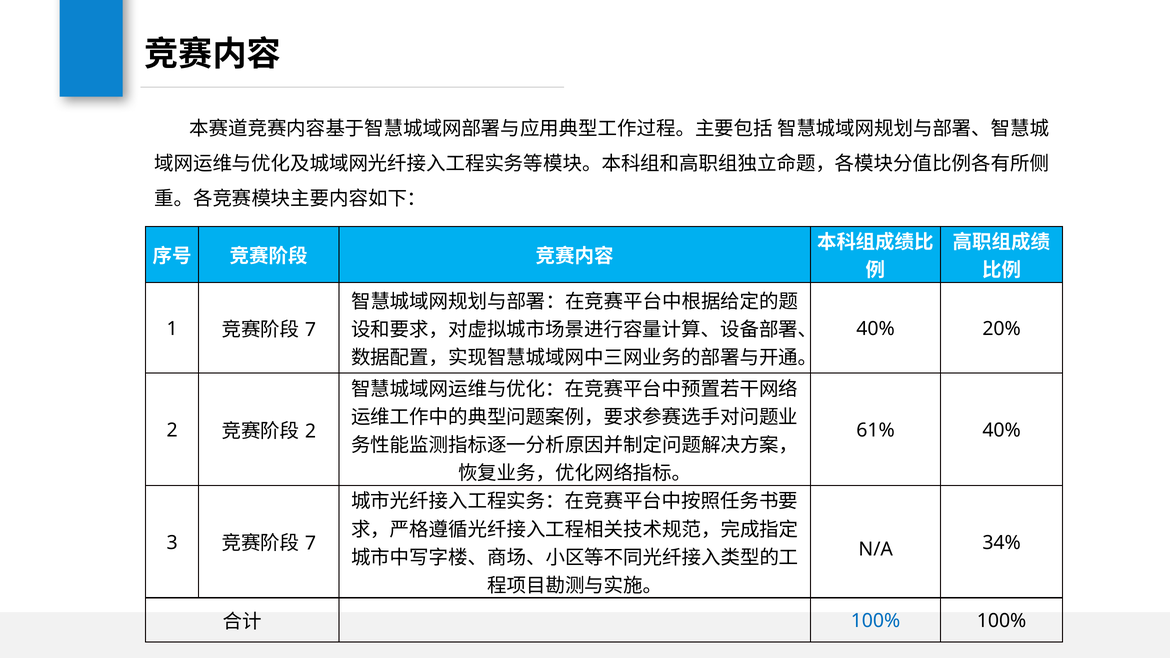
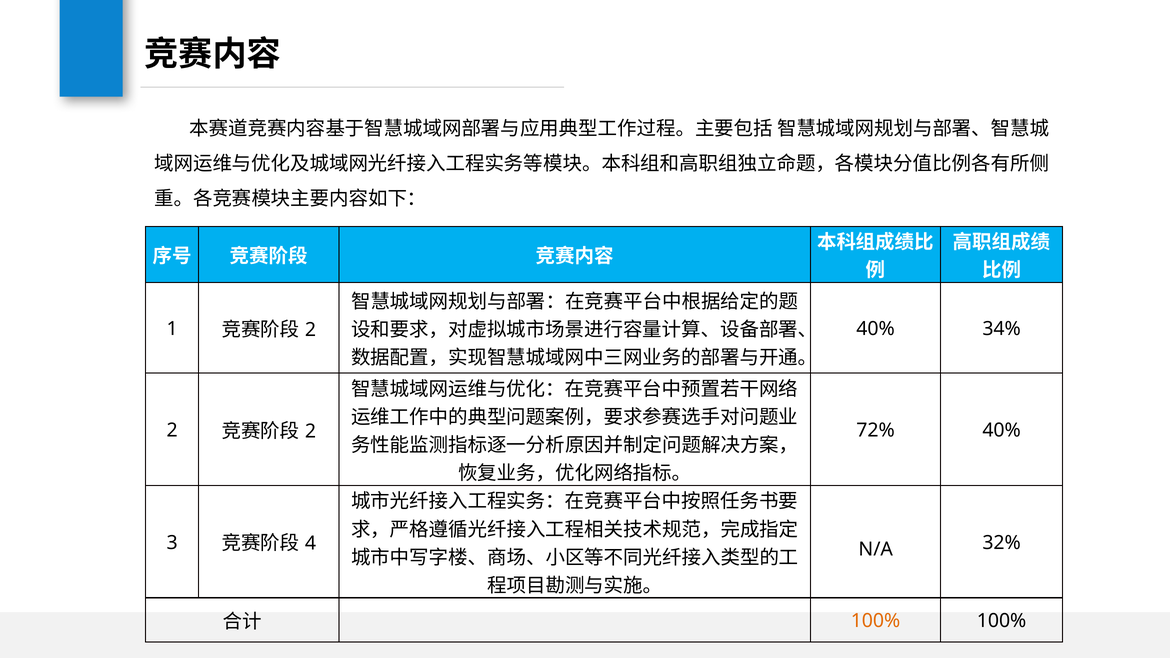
7 at (311, 330): 7 -> 2
20%: 20% -> 34%
61%: 61% -> 72%
7 at (311, 544): 7 -> 4
34%: 34% -> 32%
100% at (876, 621) colour: blue -> orange
